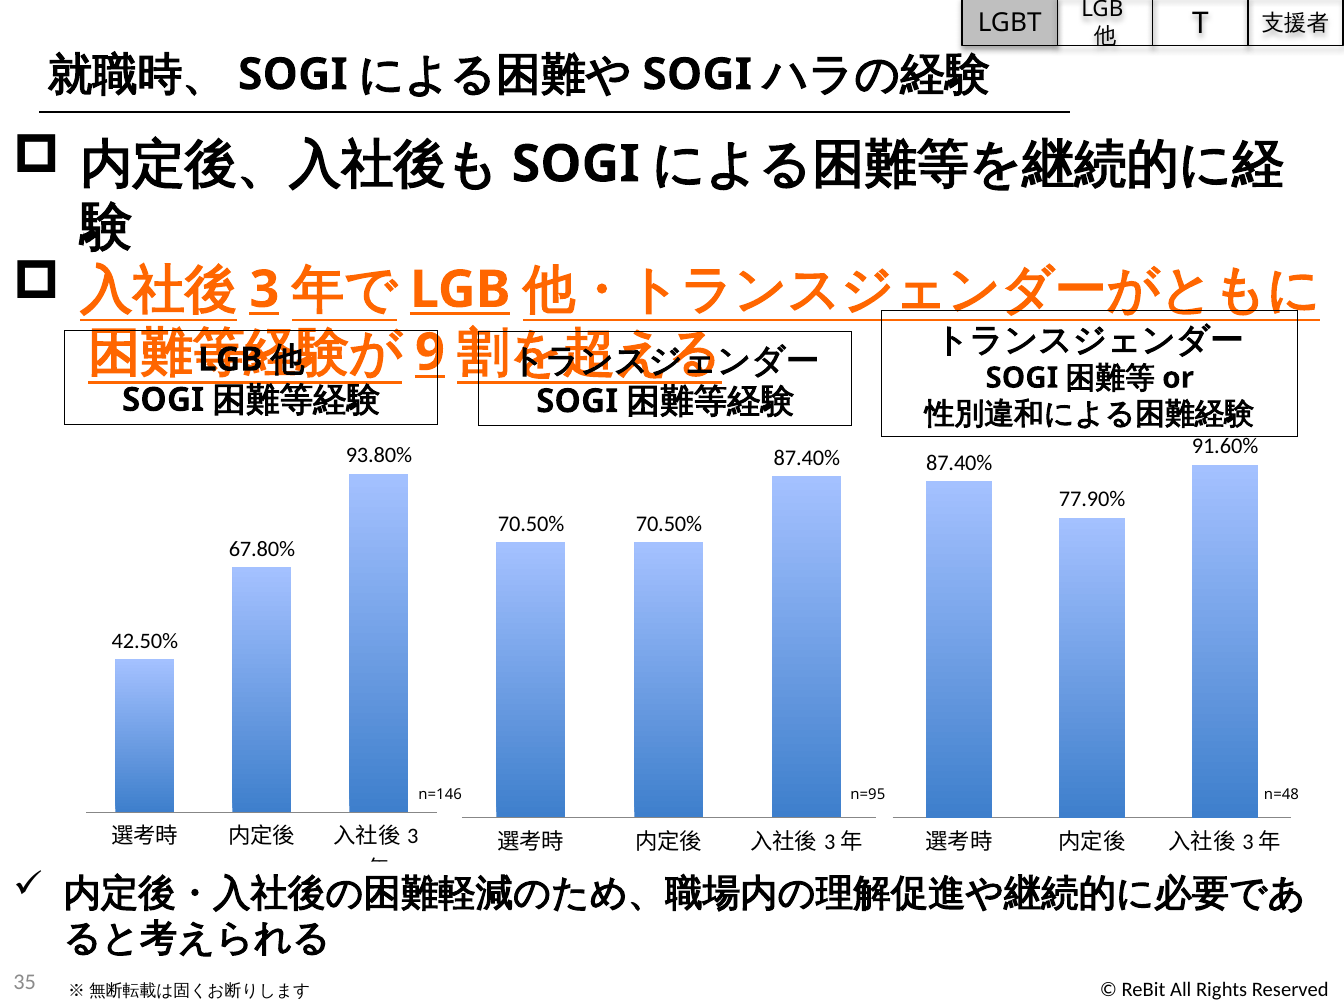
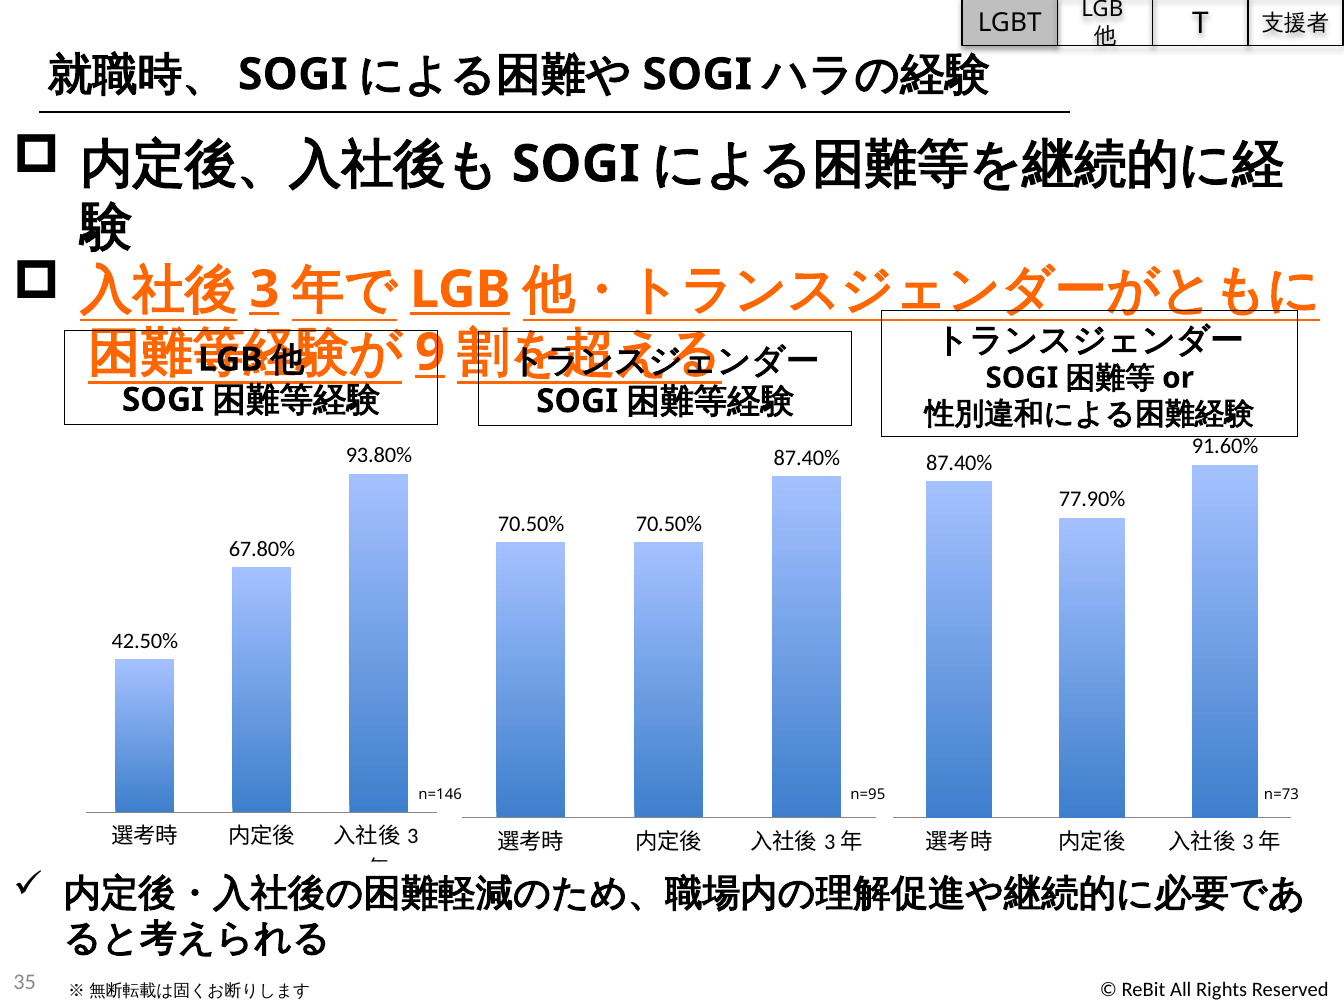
n=48: n=48 -> n=73
